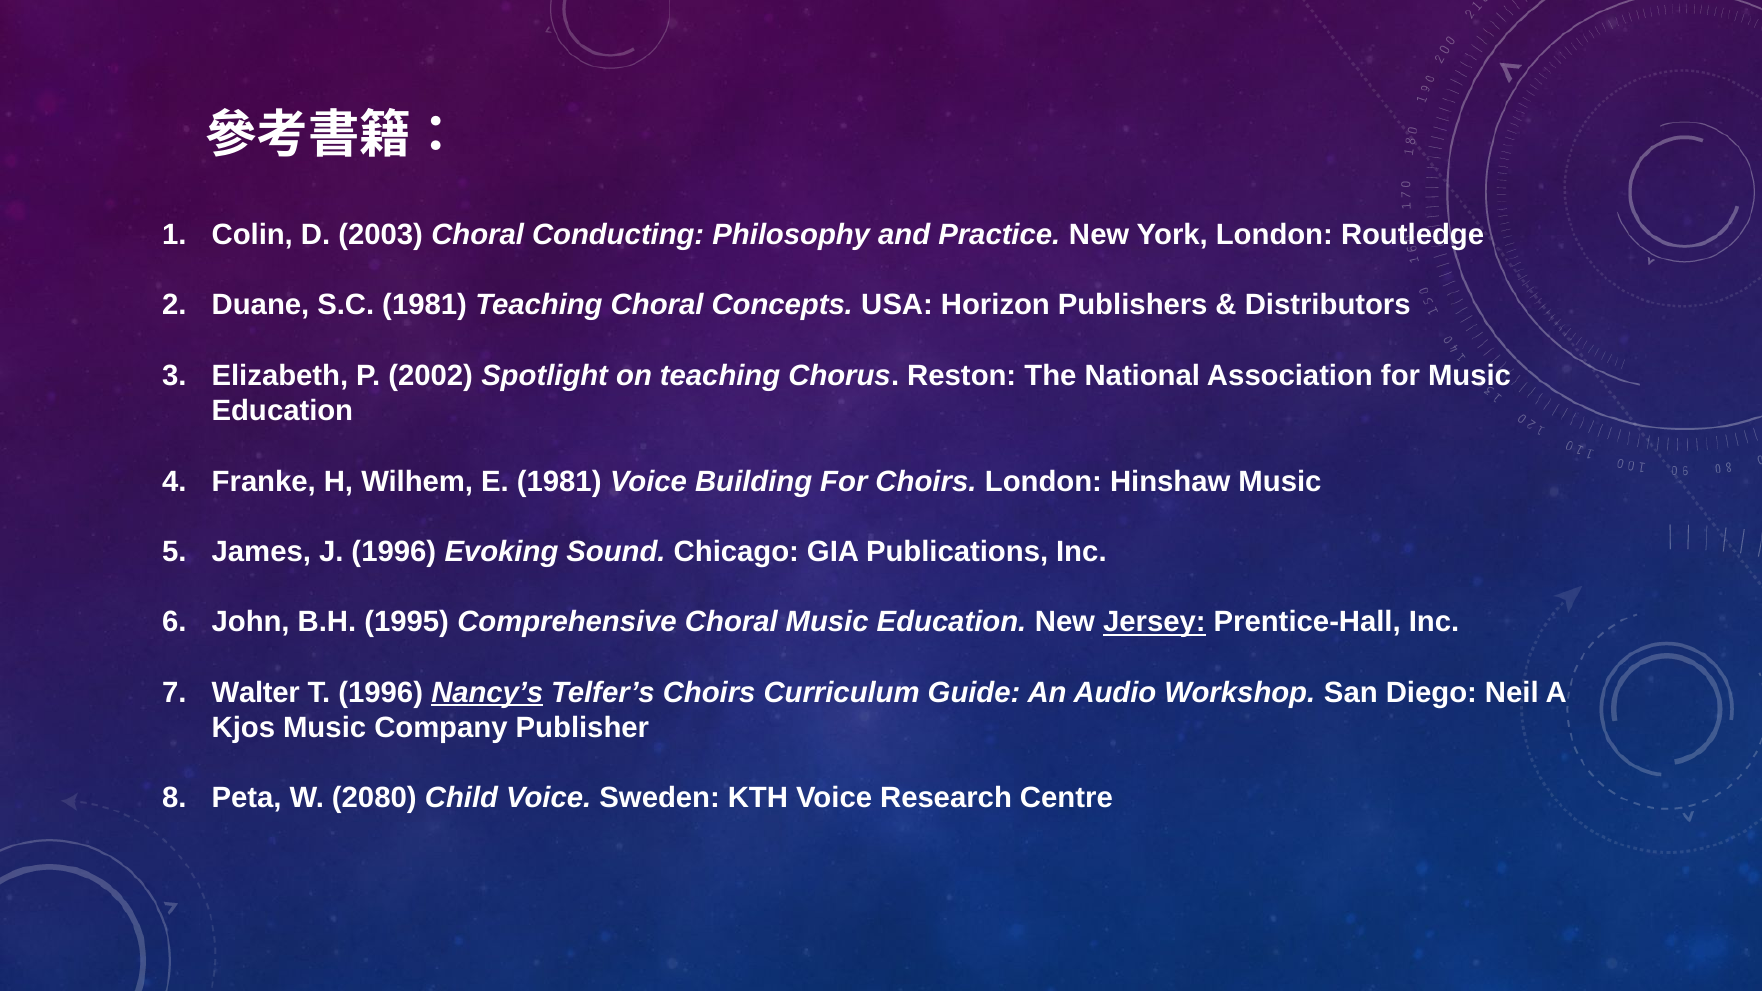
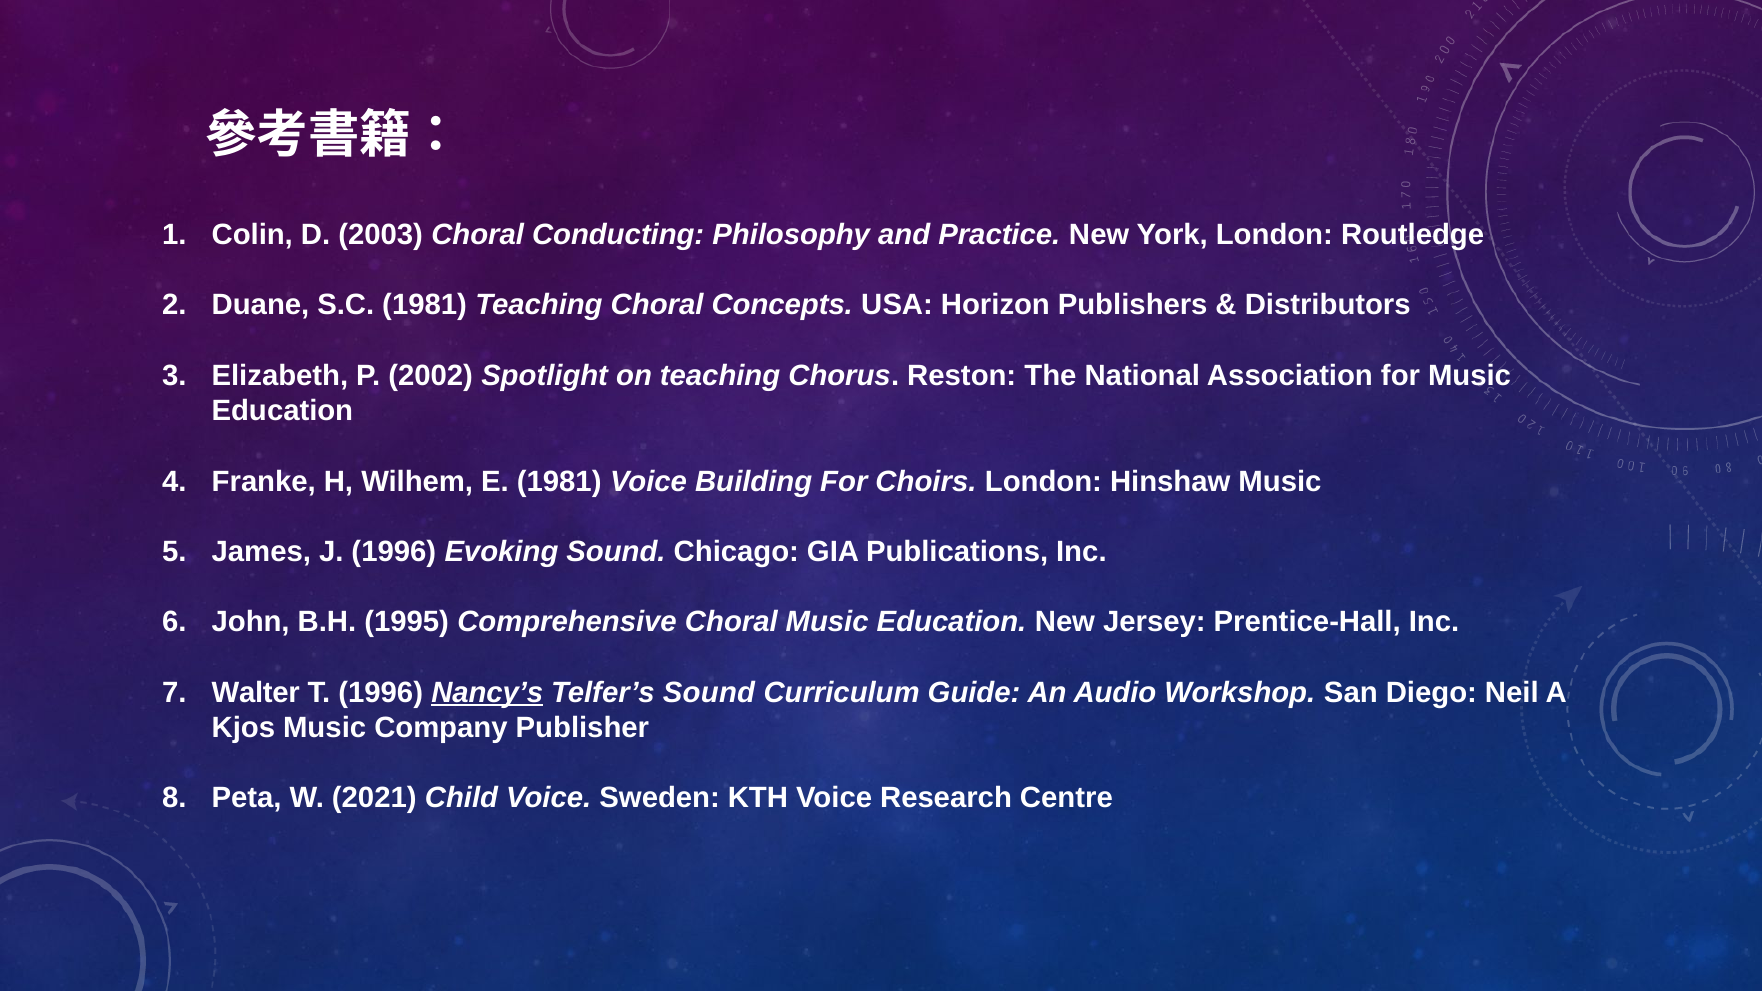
Jersey underline: present -> none
Telfer’s Choirs: Choirs -> Sound
2080: 2080 -> 2021
